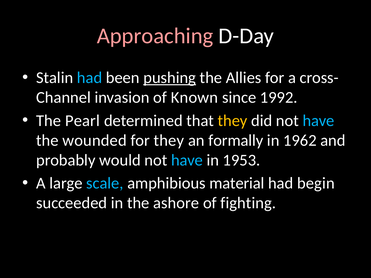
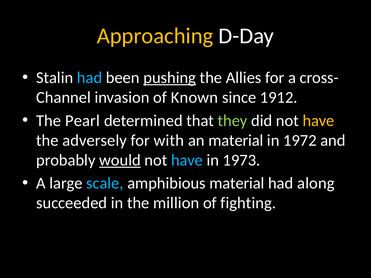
Approaching colour: pink -> yellow
1992: 1992 -> 1912
they at (233, 121) colour: yellow -> light green
have at (319, 121) colour: light blue -> yellow
wounded: wounded -> adversely
for they: they -> with
an formally: formally -> material
1962: 1962 -> 1972
would underline: none -> present
1953: 1953 -> 1973
begin: begin -> along
ashore: ashore -> million
